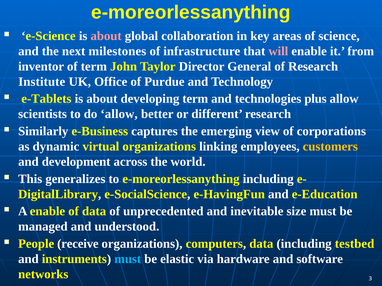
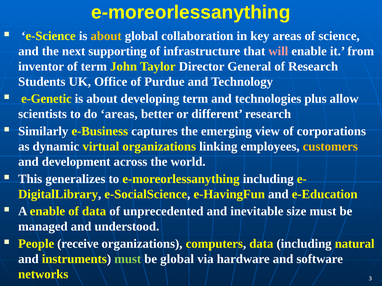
about at (106, 36) colour: pink -> yellow
milestones: milestones -> supporting
Institute: Institute -> Students
e-Tablets: e-Tablets -> e-Genetic
do allow: allow -> areas
testbed: testbed -> natural
must at (128, 259) colour: light blue -> light green
be elastic: elastic -> global
